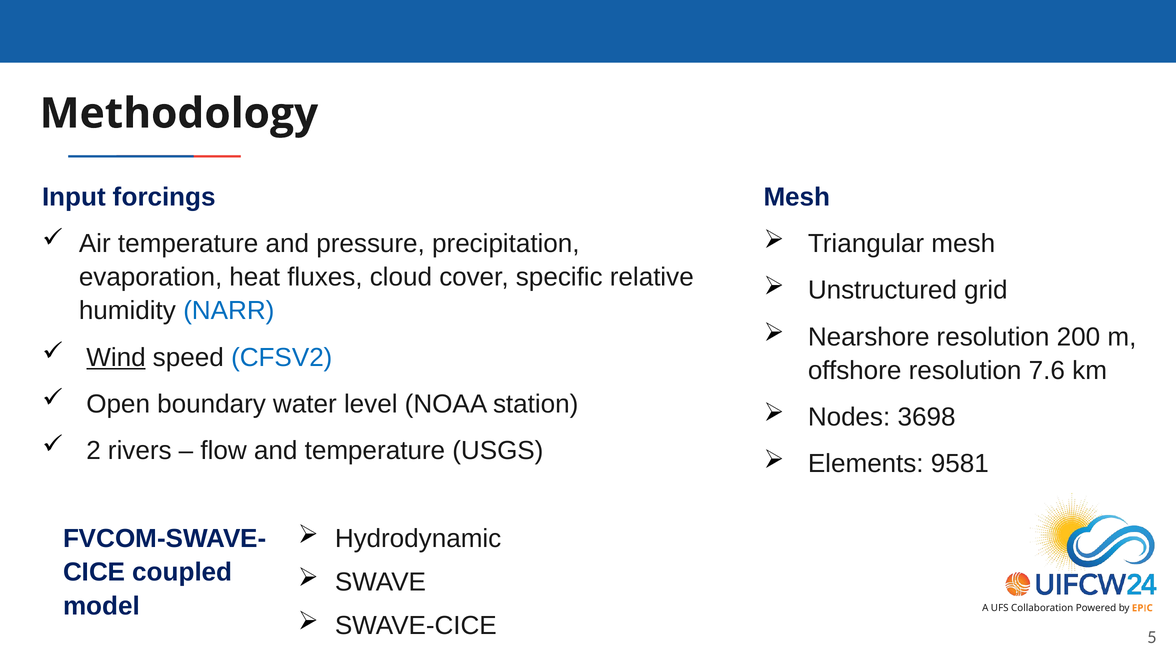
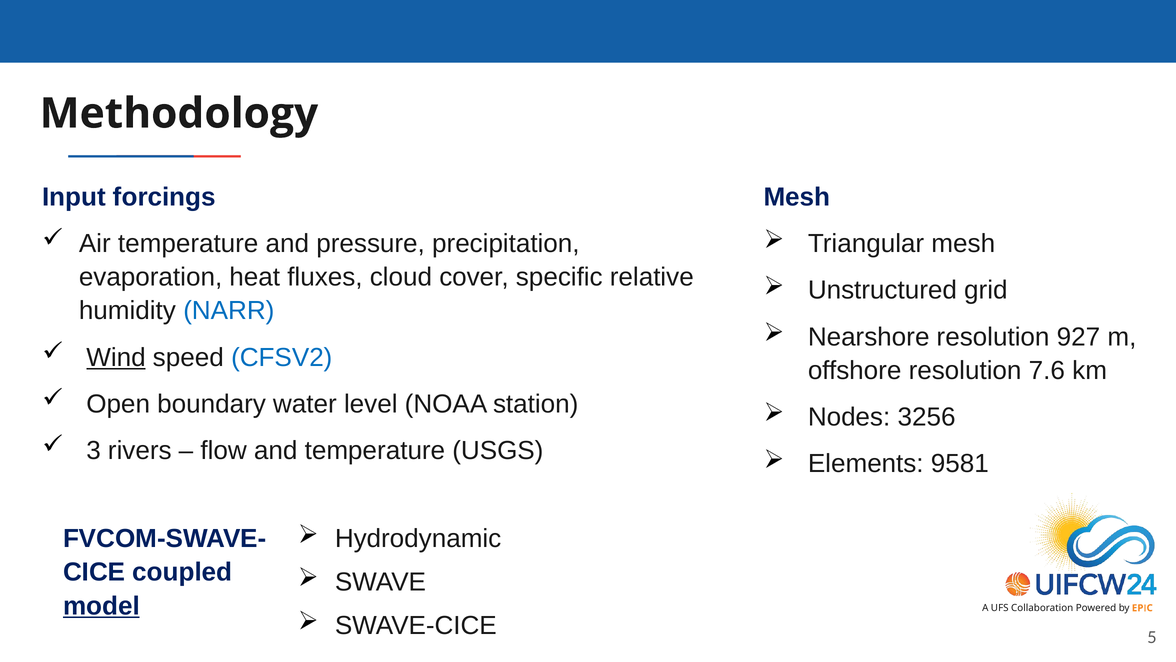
200: 200 -> 927
3698: 3698 -> 3256
2: 2 -> 3
model underline: none -> present
